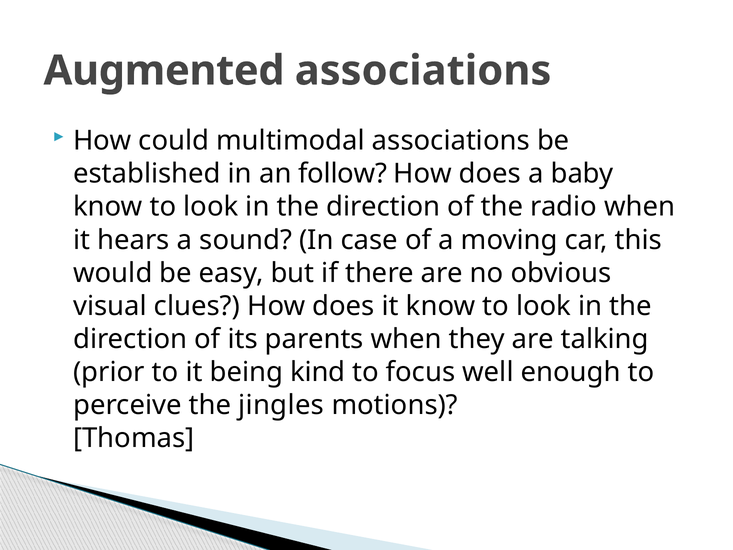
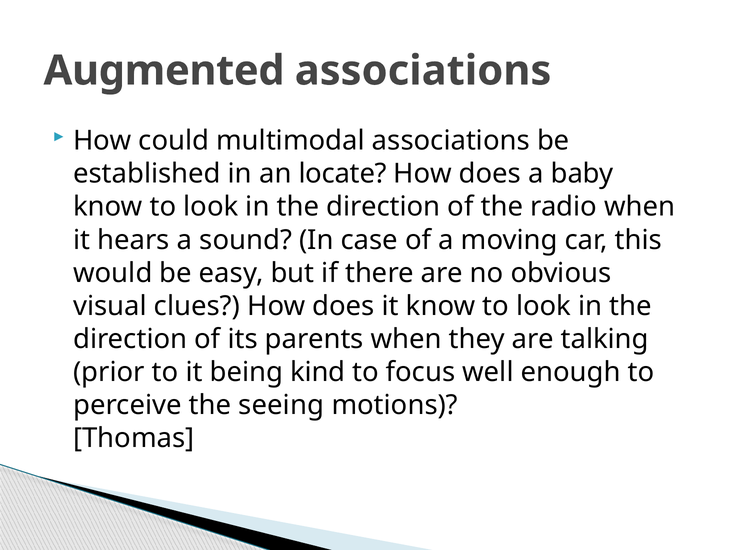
follow: follow -> locate
jingles: jingles -> seeing
